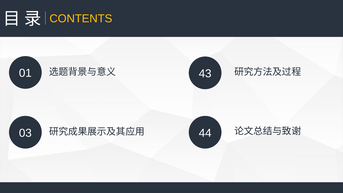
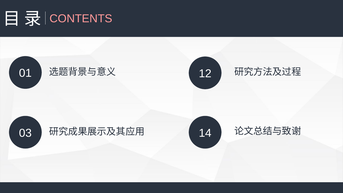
CONTENTS colour: yellow -> pink
43: 43 -> 12
44: 44 -> 14
